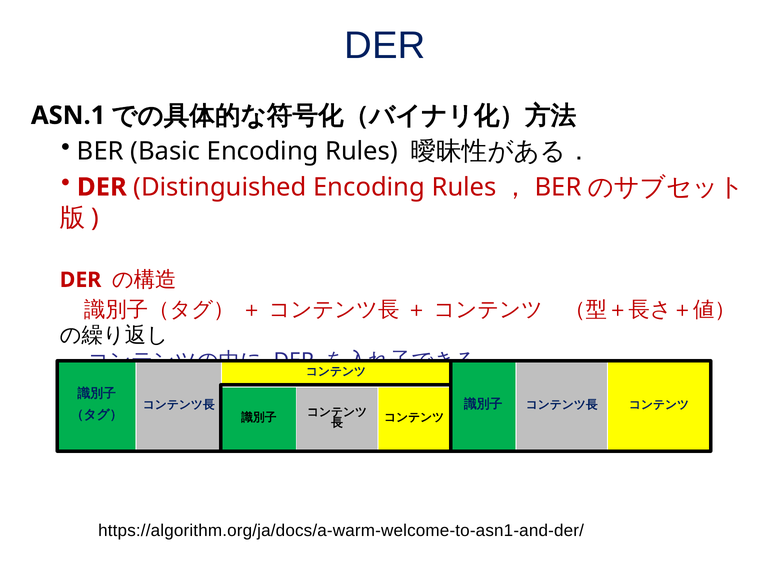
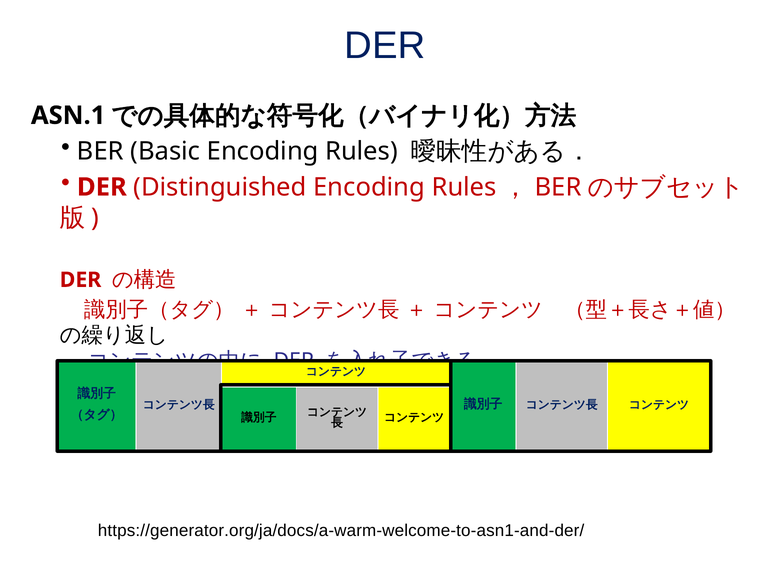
https://algorithm.org/ja/docs/a-warm-welcome-to-asn1-and-der/: https://algorithm.org/ja/docs/a-warm-welcome-to-asn1-and-der/ -> https://generator.org/ja/docs/a-warm-welcome-to-asn1-and-der/
